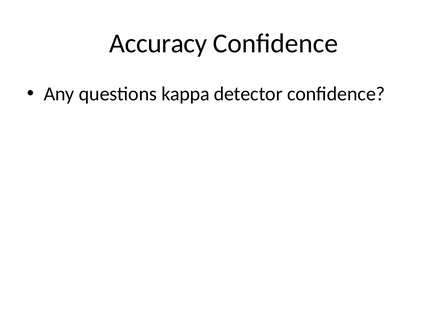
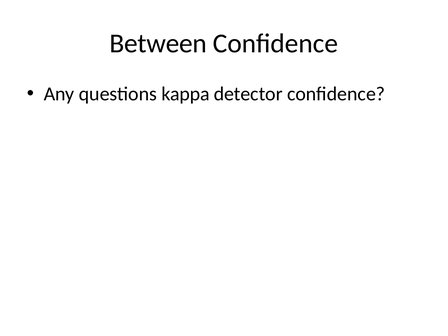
Accuracy: Accuracy -> Between
